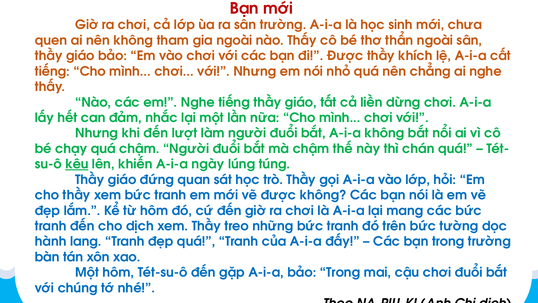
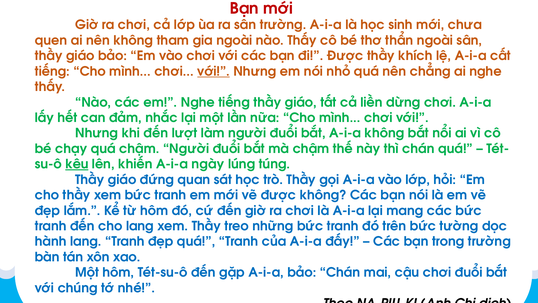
với at (214, 71) underline: none -> present
cho dịch: dịch -> lang
bảo Trong: Trong -> Chán
